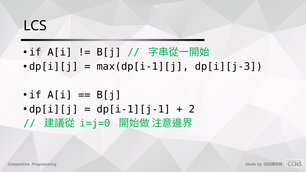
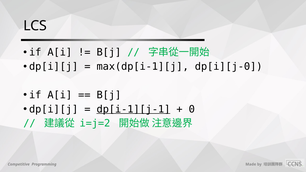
dp[i][j-3: dp[i][j-3 -> dp[i][j-0
dp[i-1][j-1 underline: none -> present
2: 2 -> 0
i=j=0: i=j=0 -> i=j=2
